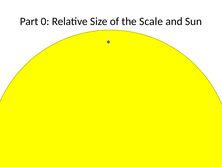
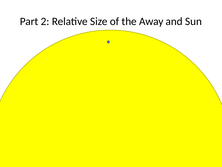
0: 0 -> 2
Scale: Scale -> Away
